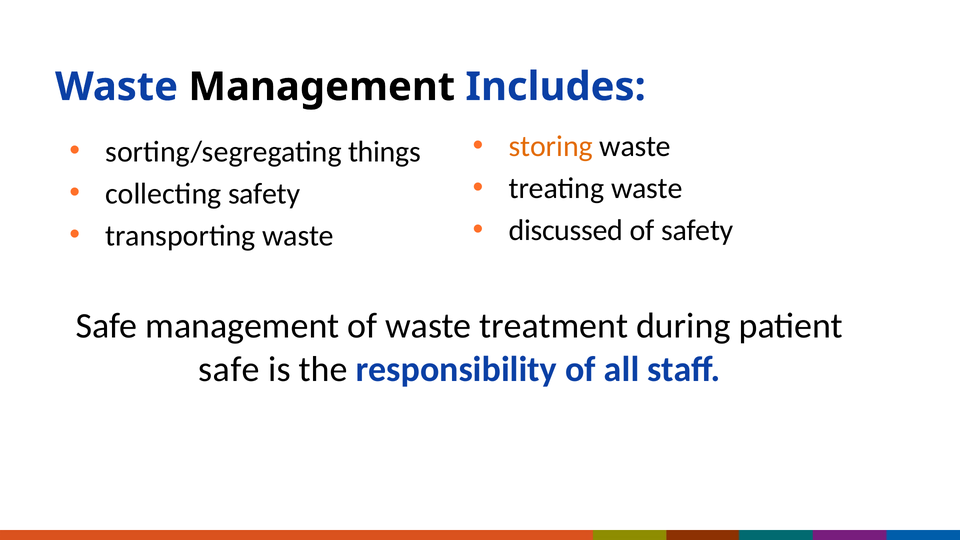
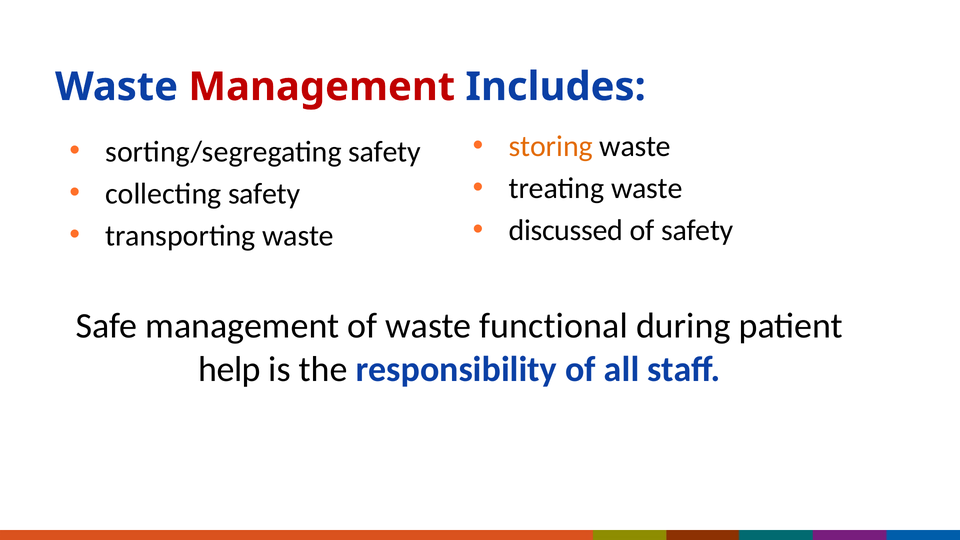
Management at (322, 87) colour: black -> red
sorting/segregating things: things -> safety
treatment: treatment -> functional
safe at (229, 369): safe -> help
